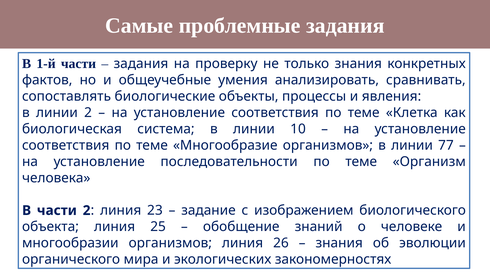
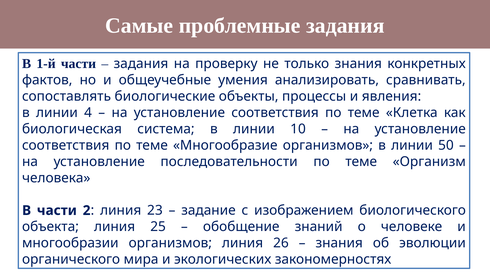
линии 2: 2 -> 4
77: 77 -> 50
